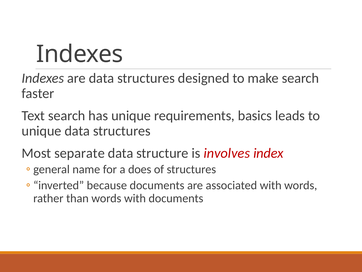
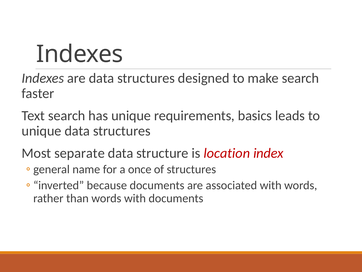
involves: involves -> location
does: does -> once
